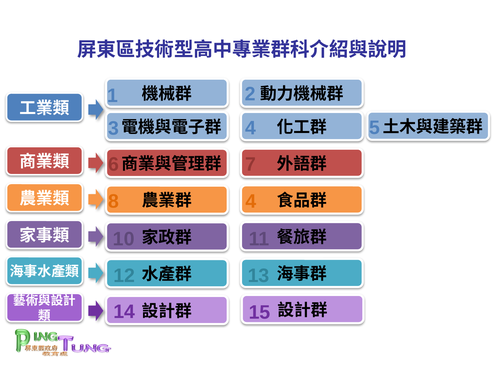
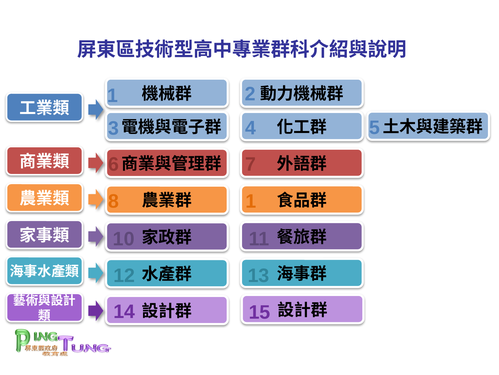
8 4: 4 -> 1
